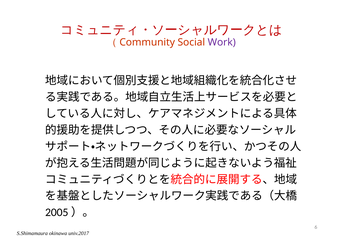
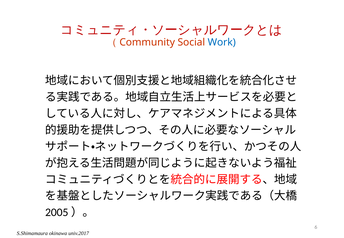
Work colour: purple -> blue
